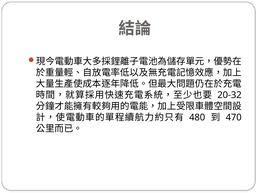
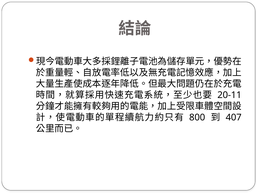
20-32: 20-32 -> 20-11
480: 480 -> 800
470: 470 -> 407
